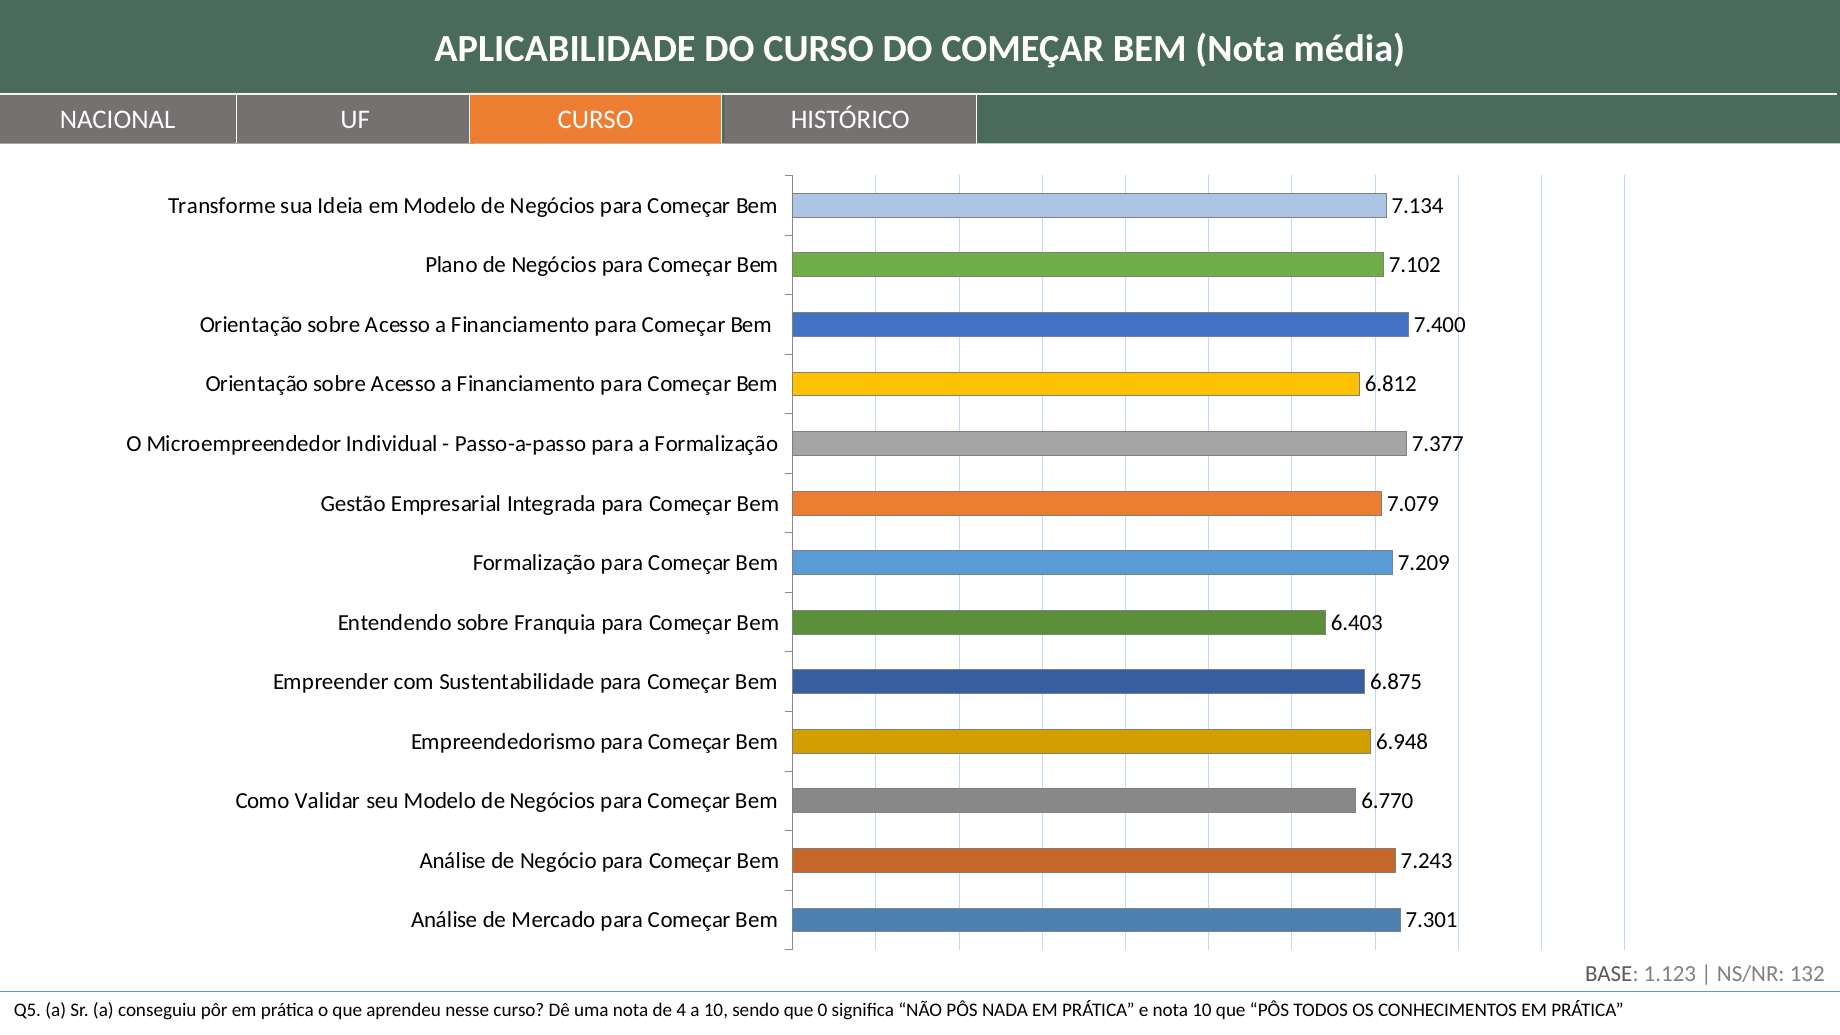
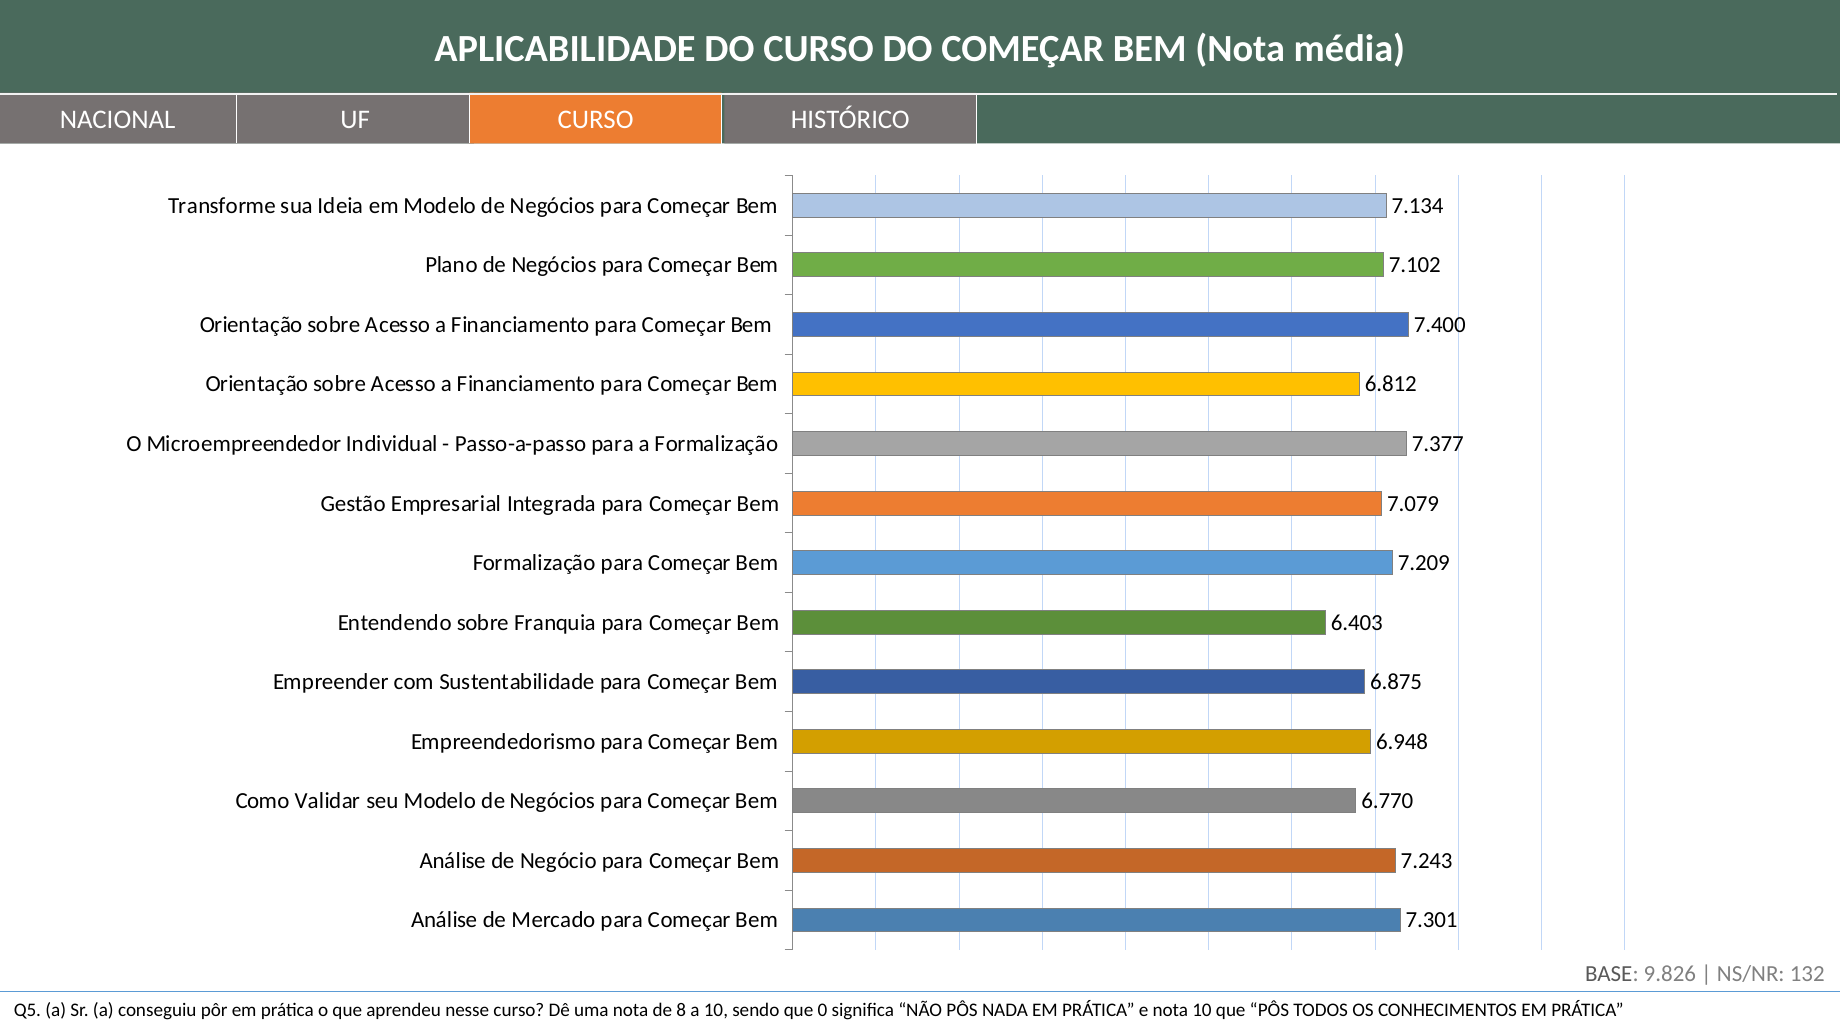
1.123: 1.123 -> 9.826
4: 4 -> 8
